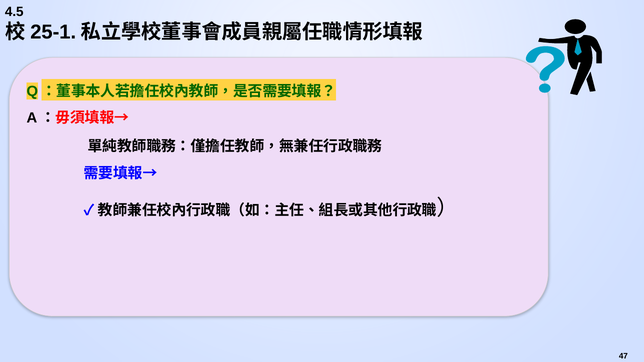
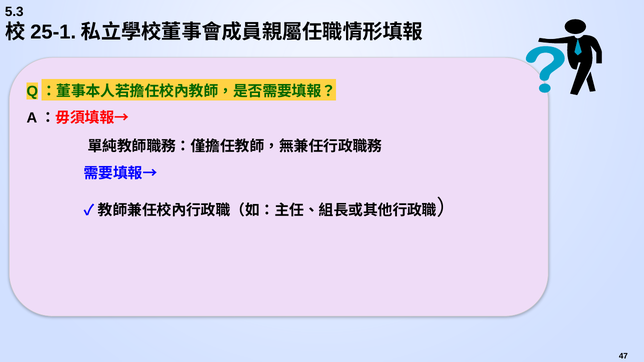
4.5: 4.5 -> 5.3
